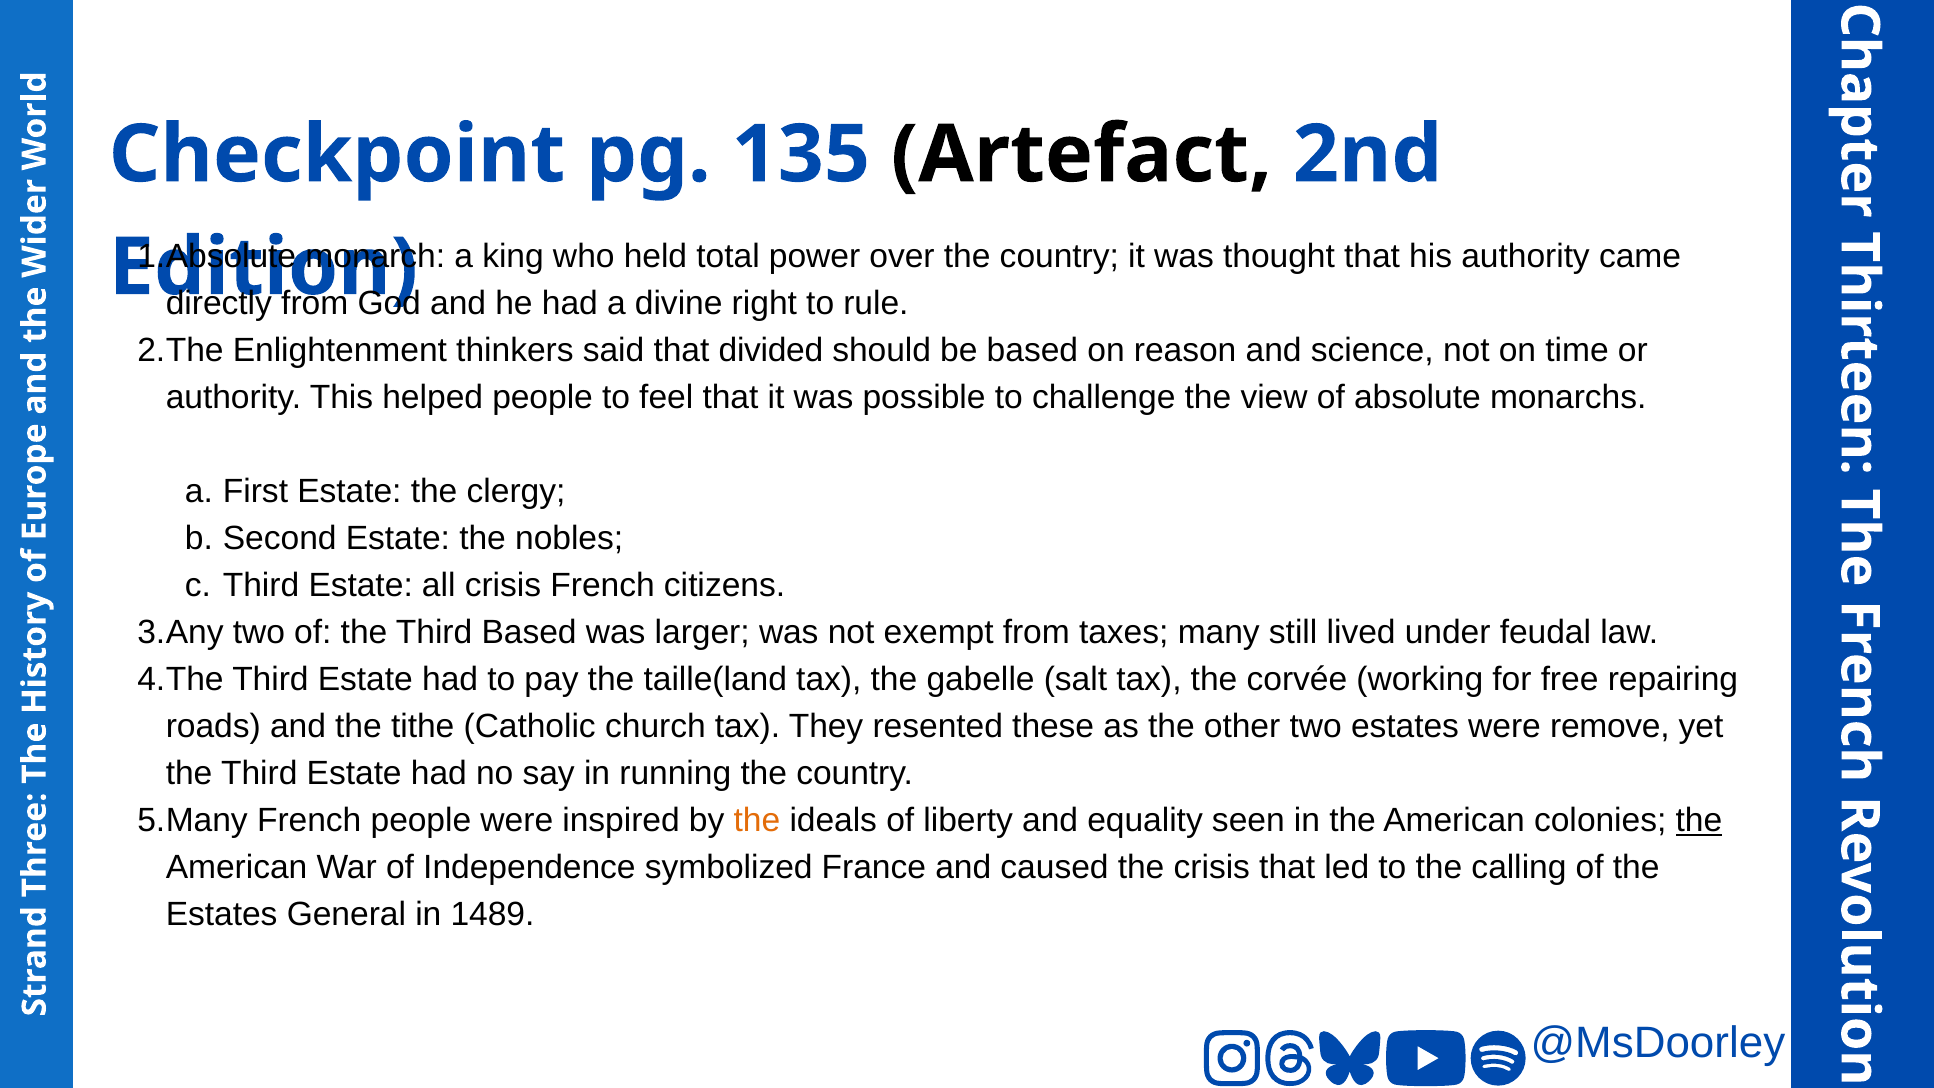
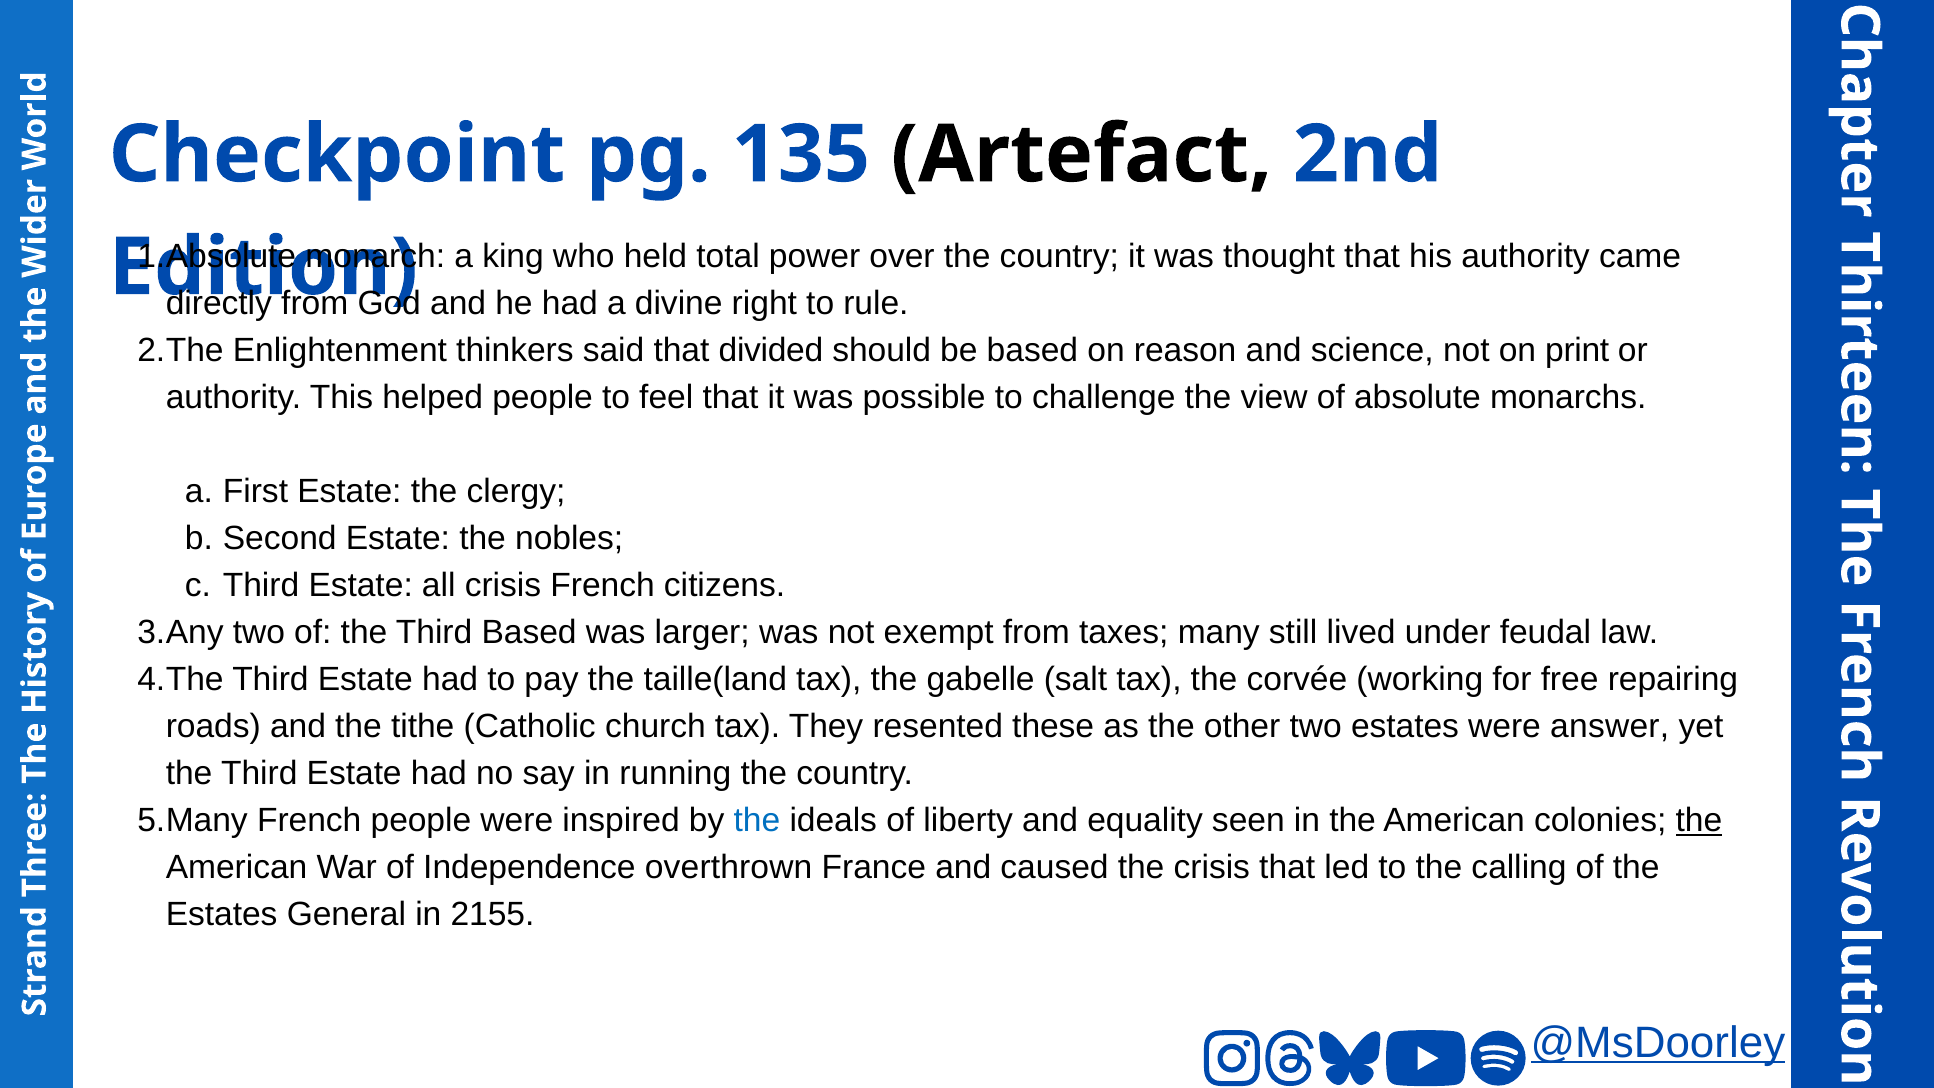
time: time -> print
remove: remove -> answer
the at (757, 820) colour: orange -> blue
symbolized: symbolized -> overthrown
1489: 1489 -> 2155
@MsDoorley underline: none -> present
